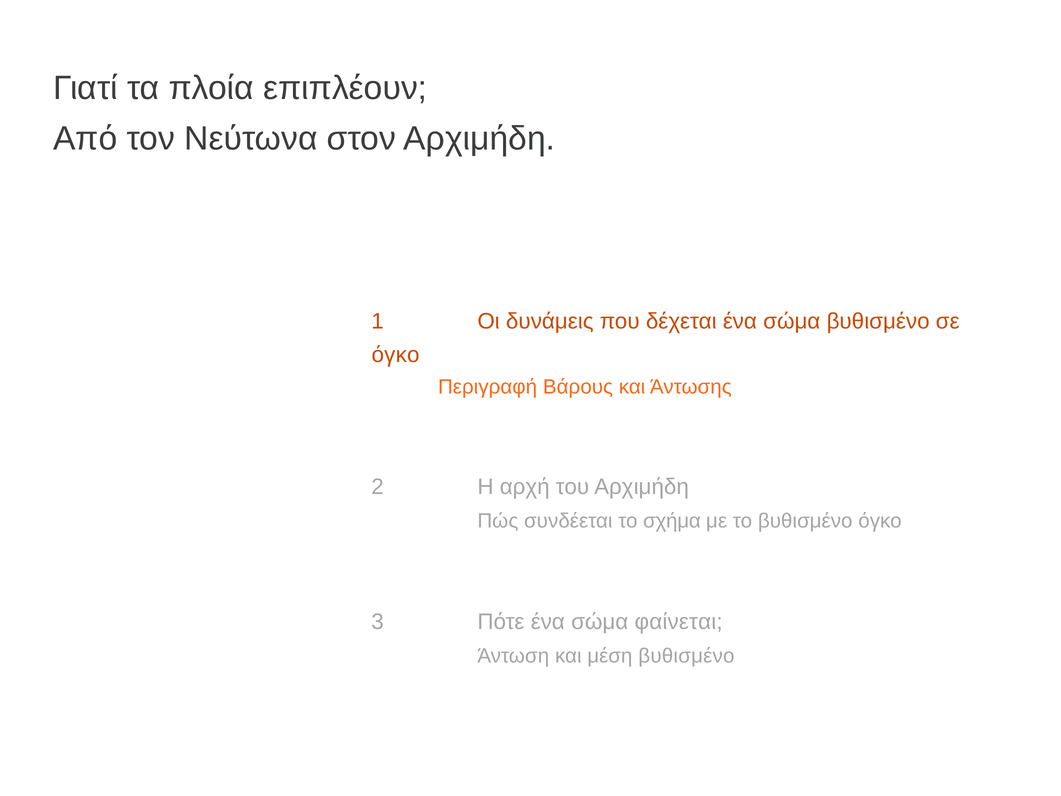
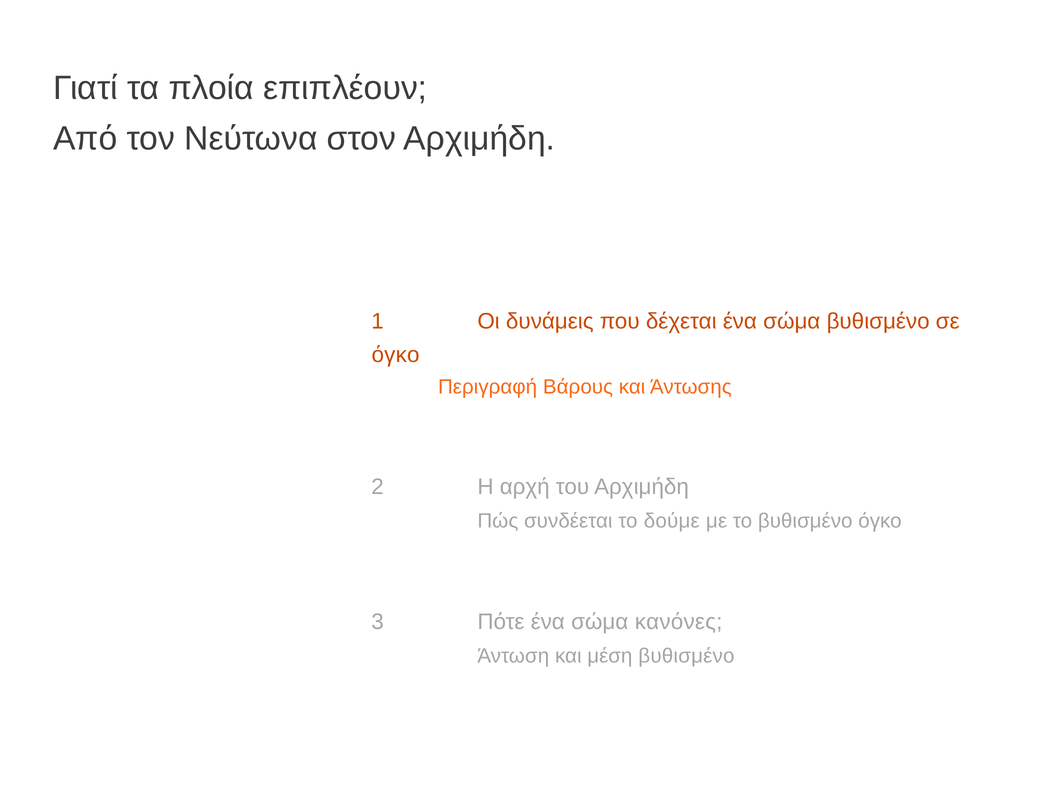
σχήμα: σχήμα -> δούμε
φαίνεται: φαίνεται -> κανόνες
